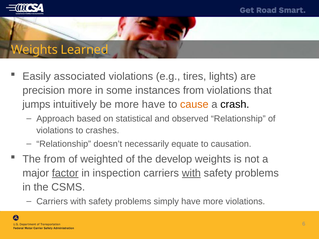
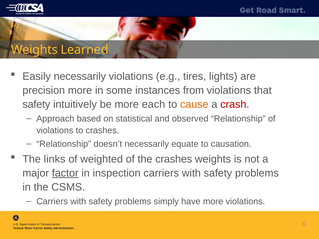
Easily associated: associated -> necessarily
jumps at (36, 104): jumps -> safety
more have: have -> each
crash colour: black -> red
The from: from -> links
the develop: develop -> crashes
with at (191, 173) underline: present -> none
